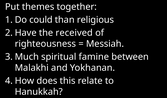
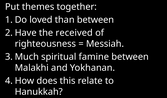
could: could -> loved
than religious: religious -> between
